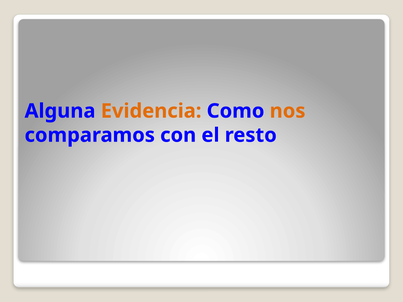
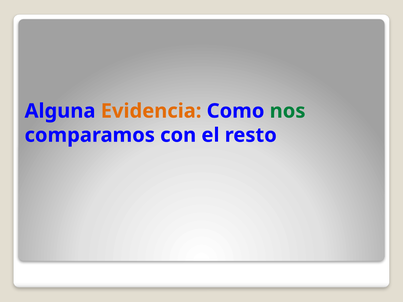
nos colour: orange -> green
